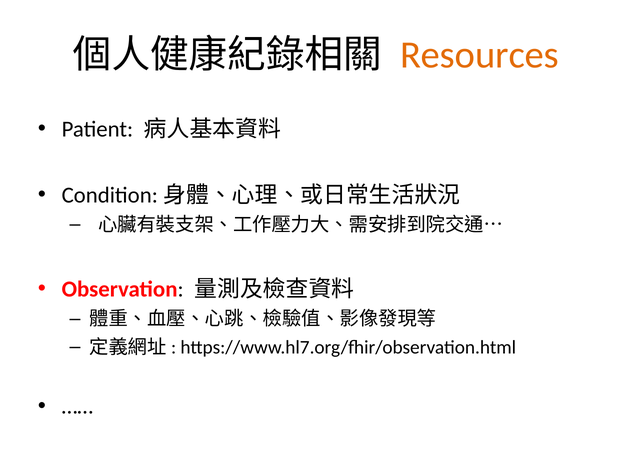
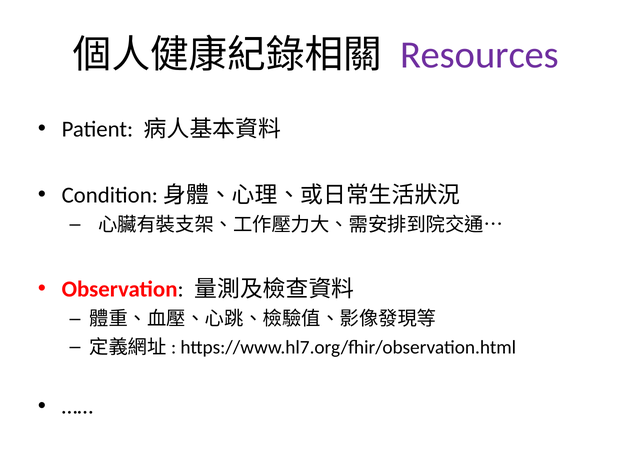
Resources colour: orange -> purple
